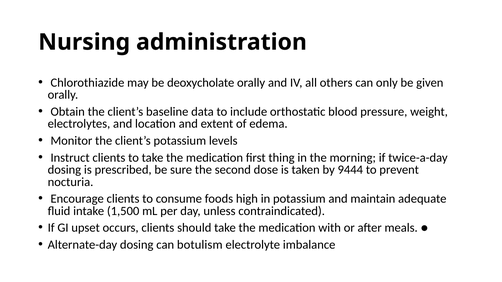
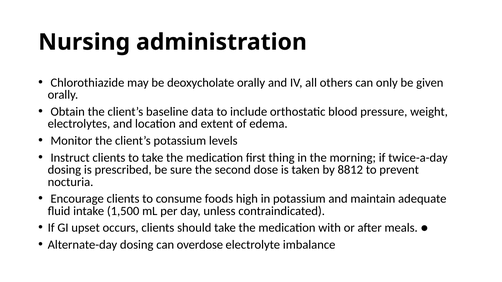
9444: 9444 -> 8812
botulism: botulism -> overdose
